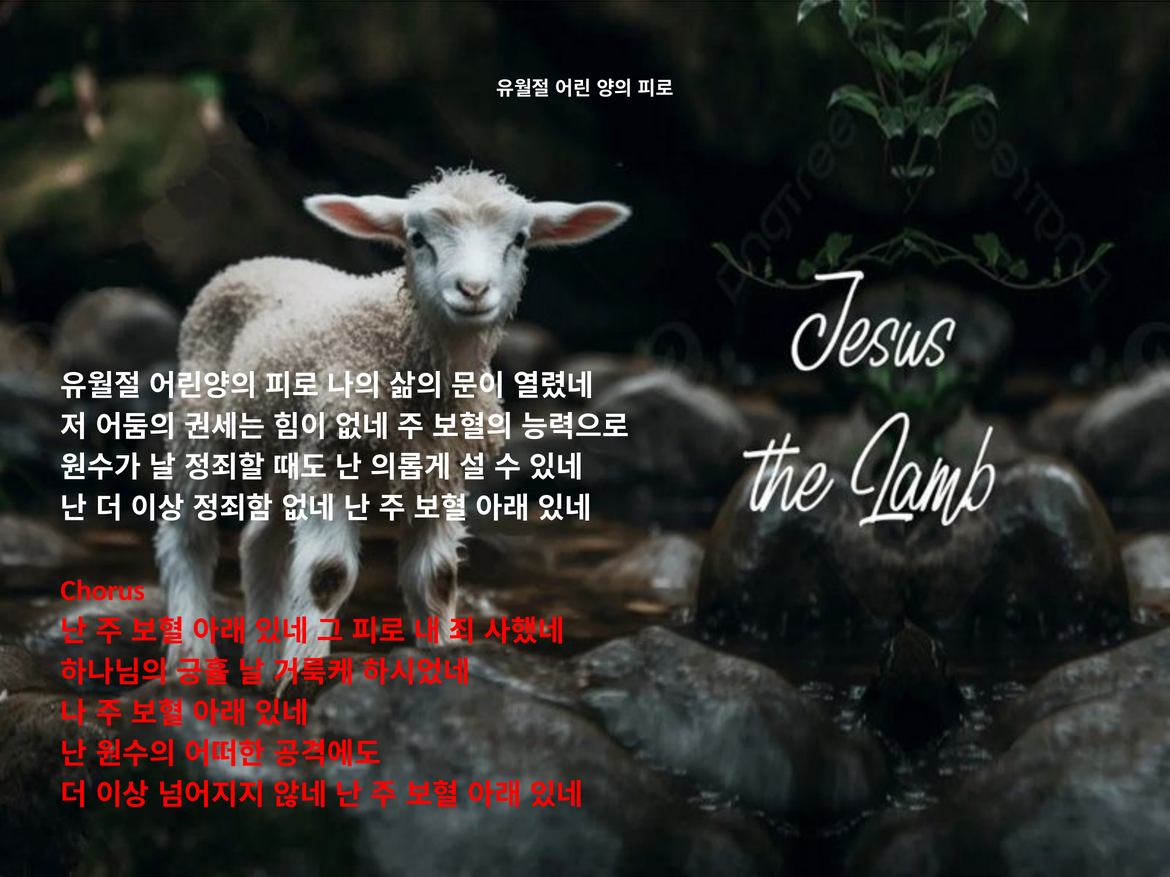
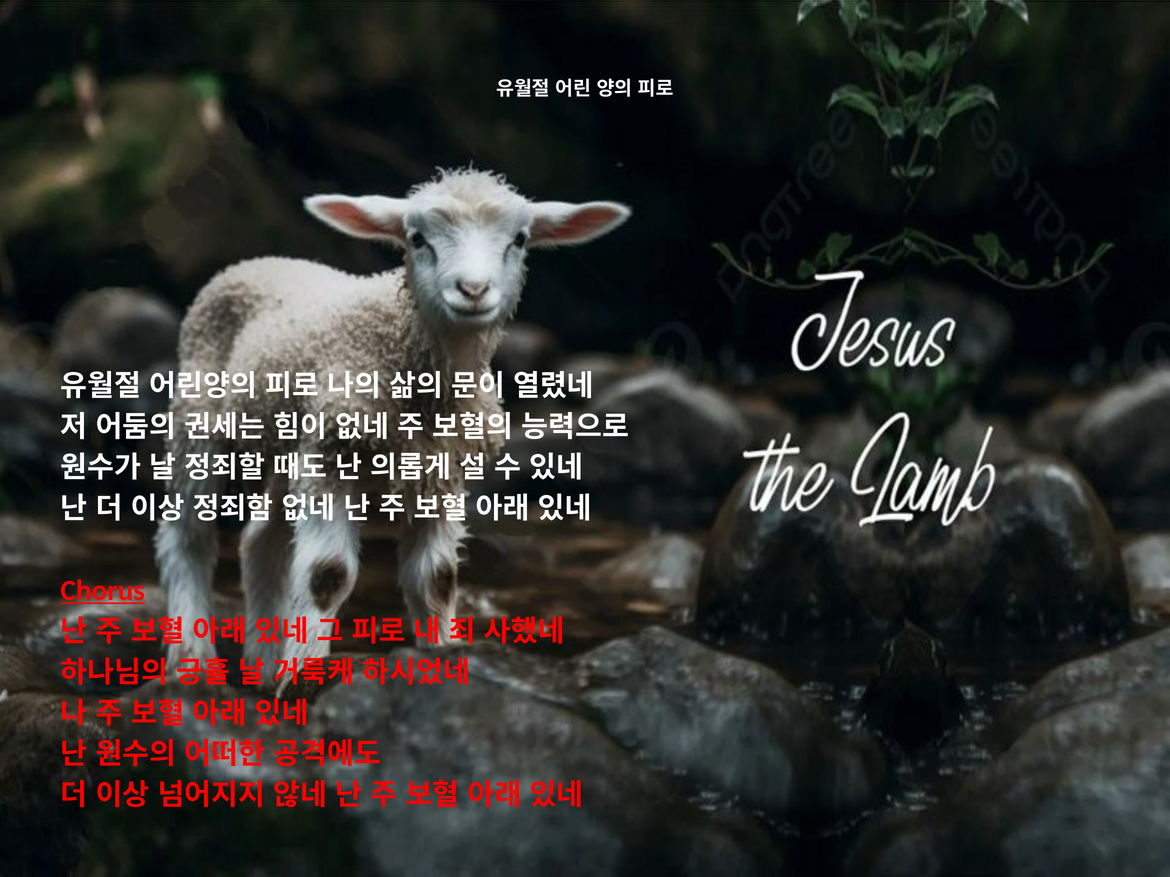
Chorus underline: none -> present
